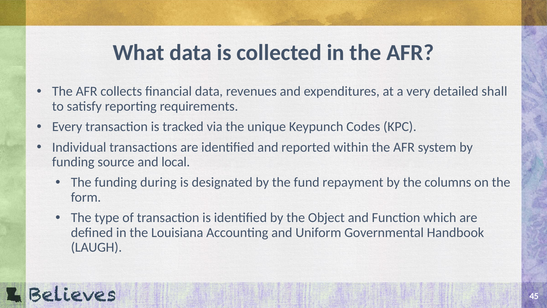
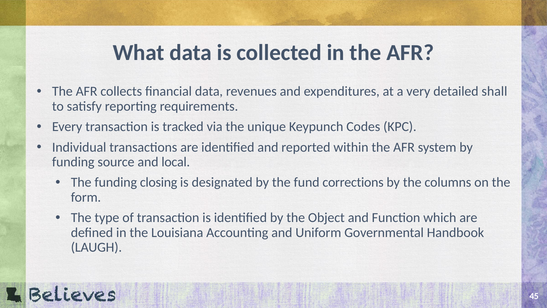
during: during -> closing
repayment: repayment -> corrections
